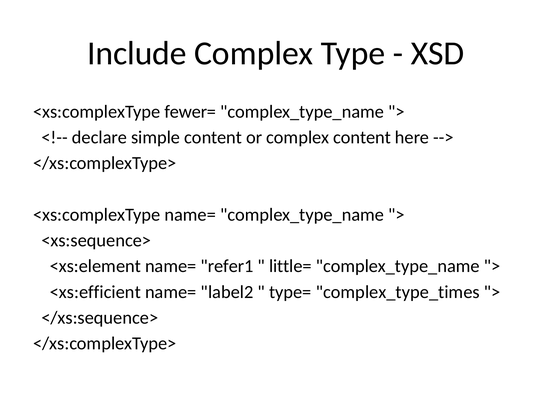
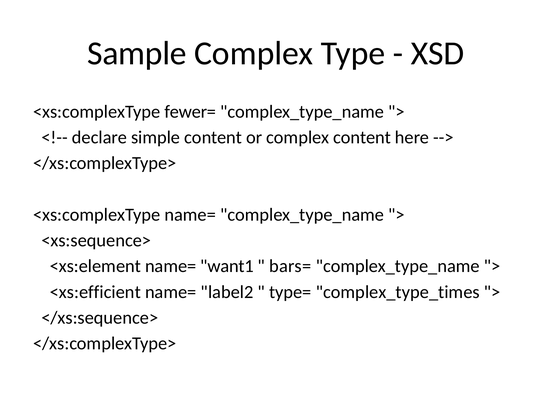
Include: Include -> Sample
refer1: refer1 -> want1
little=: little= -> bars=
